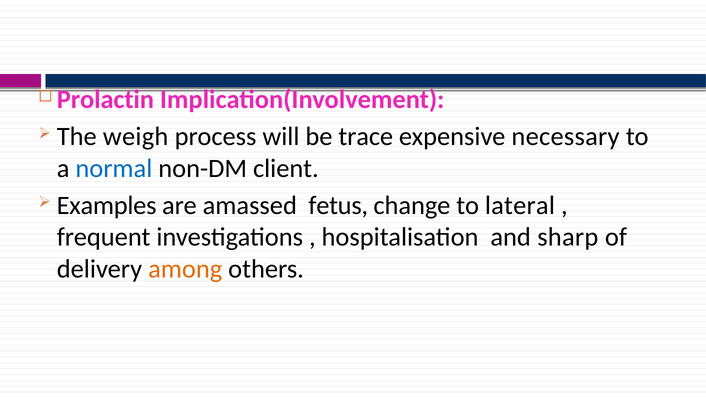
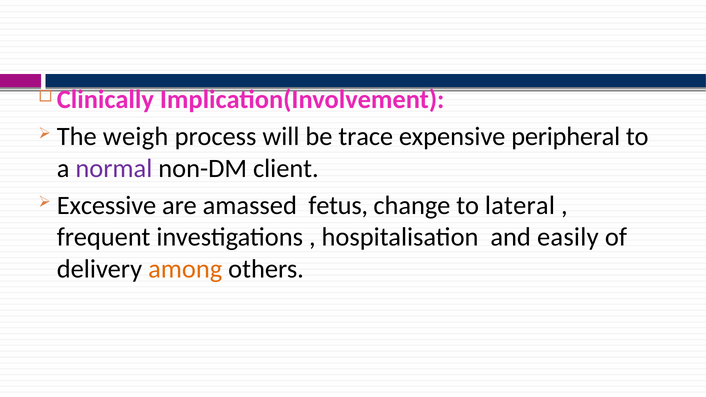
Prolactin: Prolactin -> Clinically
necessary: necessary -> peripheral
normal colour: blue -> purple
Examples: Examples -> Excessive
sharp: sharp -> easily
